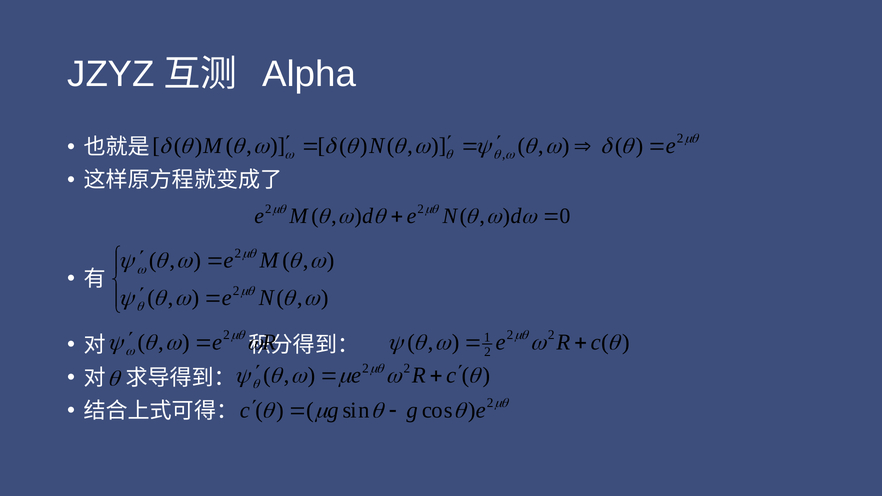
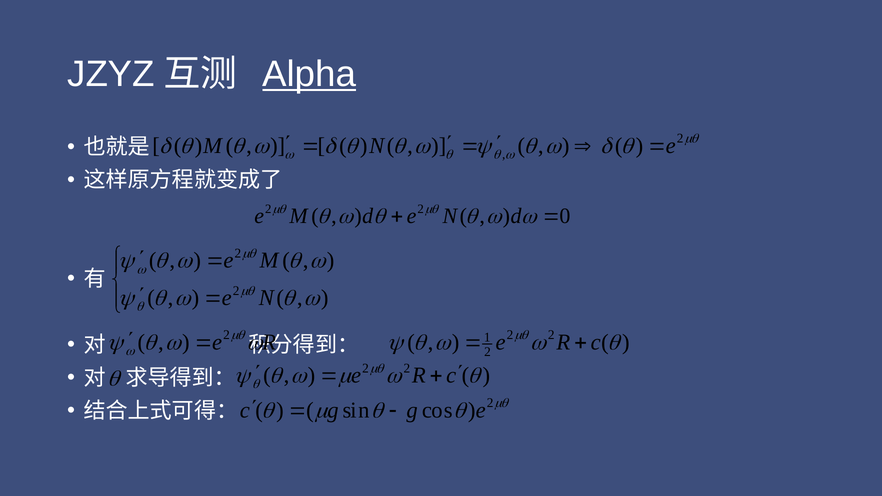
Alpha underline: none -> present
